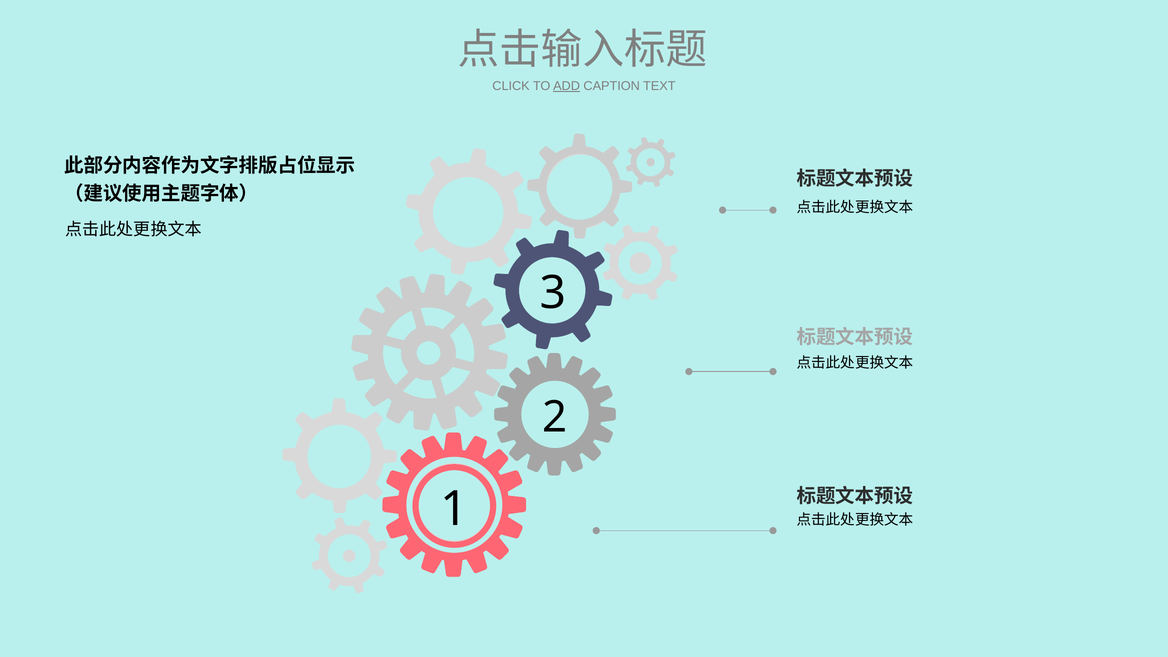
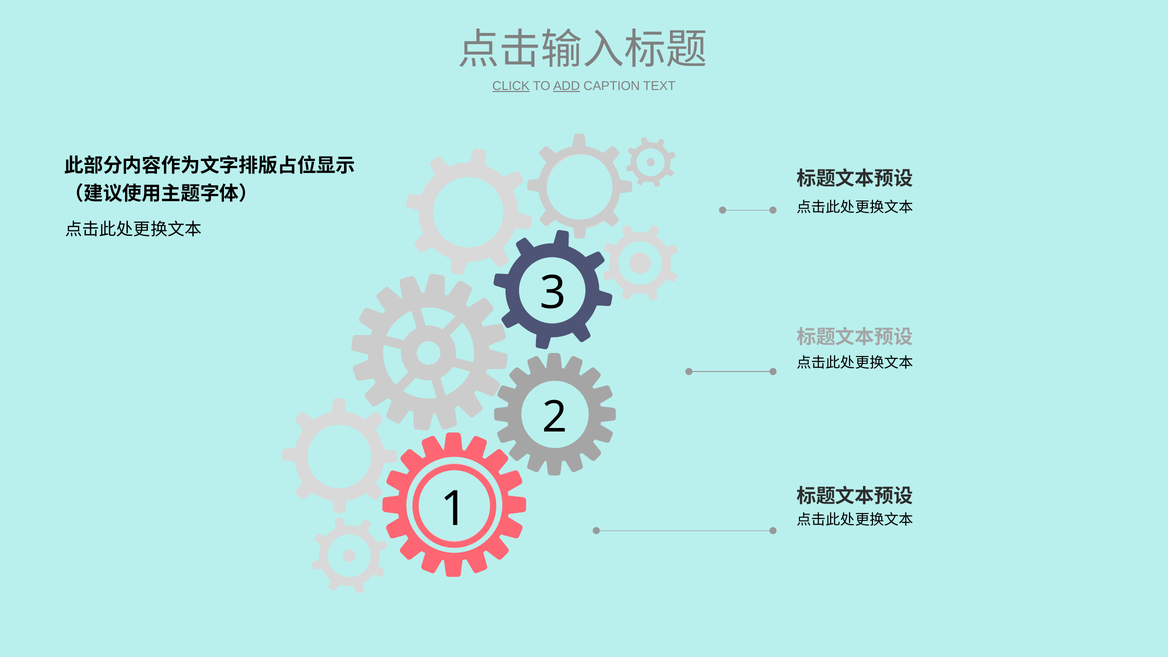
CLICK underline: none -> present
